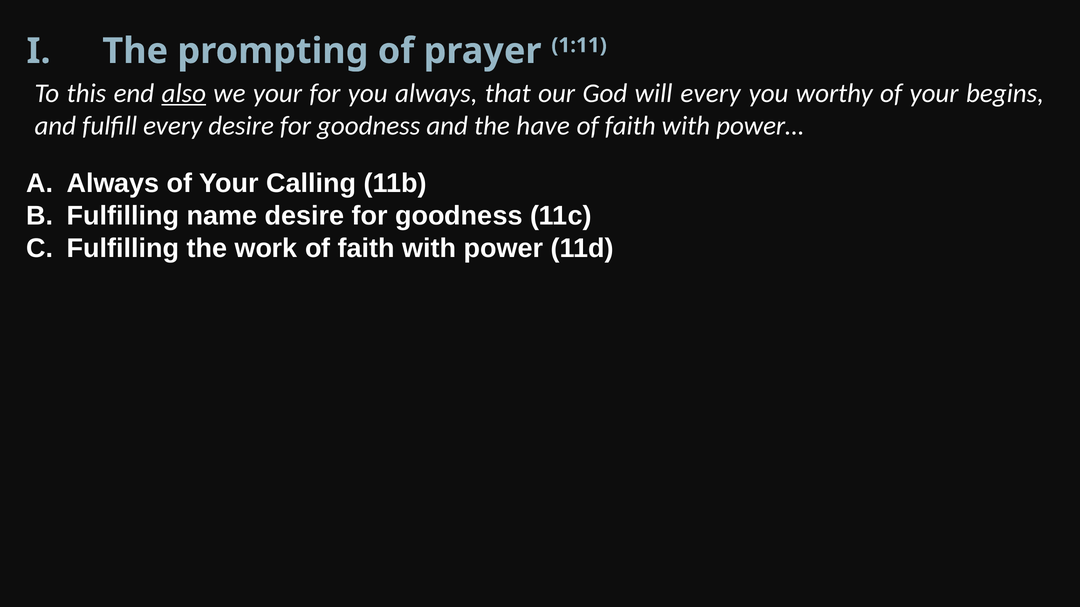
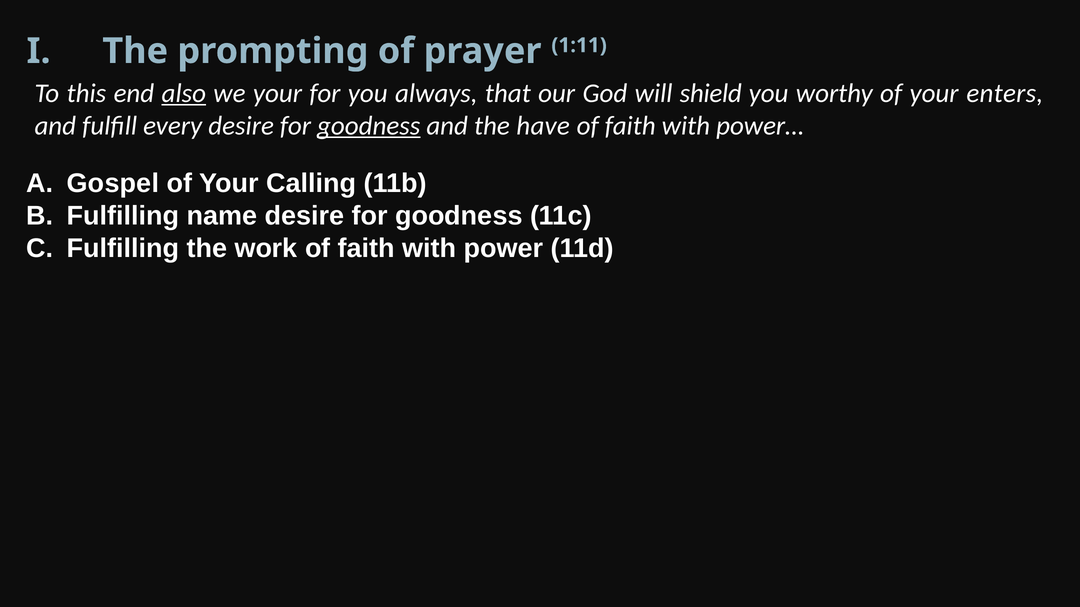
will every: every -> shield
begins: begins -> enters
goodness at (369, 126) underline: none -> present
Always at (113, 184): Always -> Gospel
